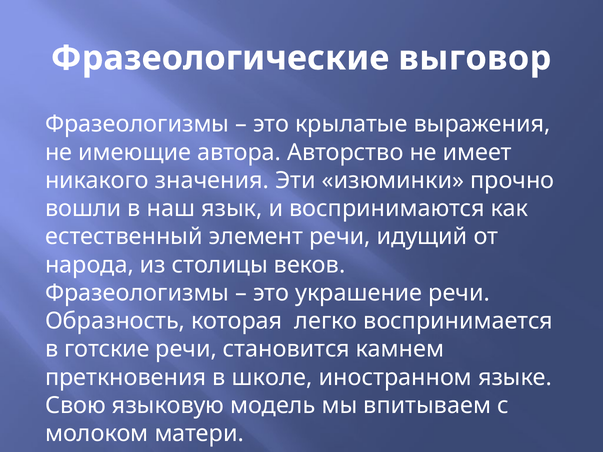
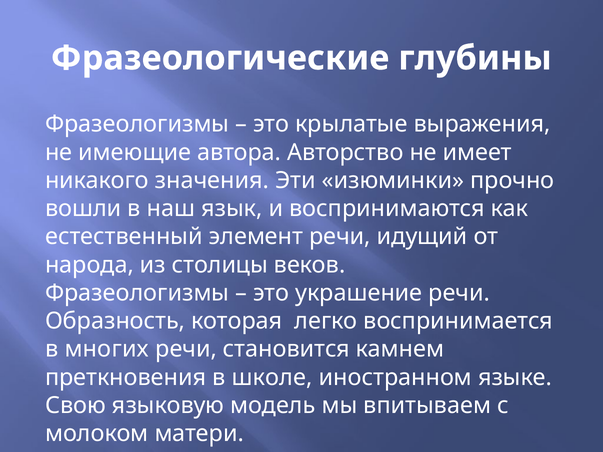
выговор: выговор -> глубины
готские: готские -> многих
